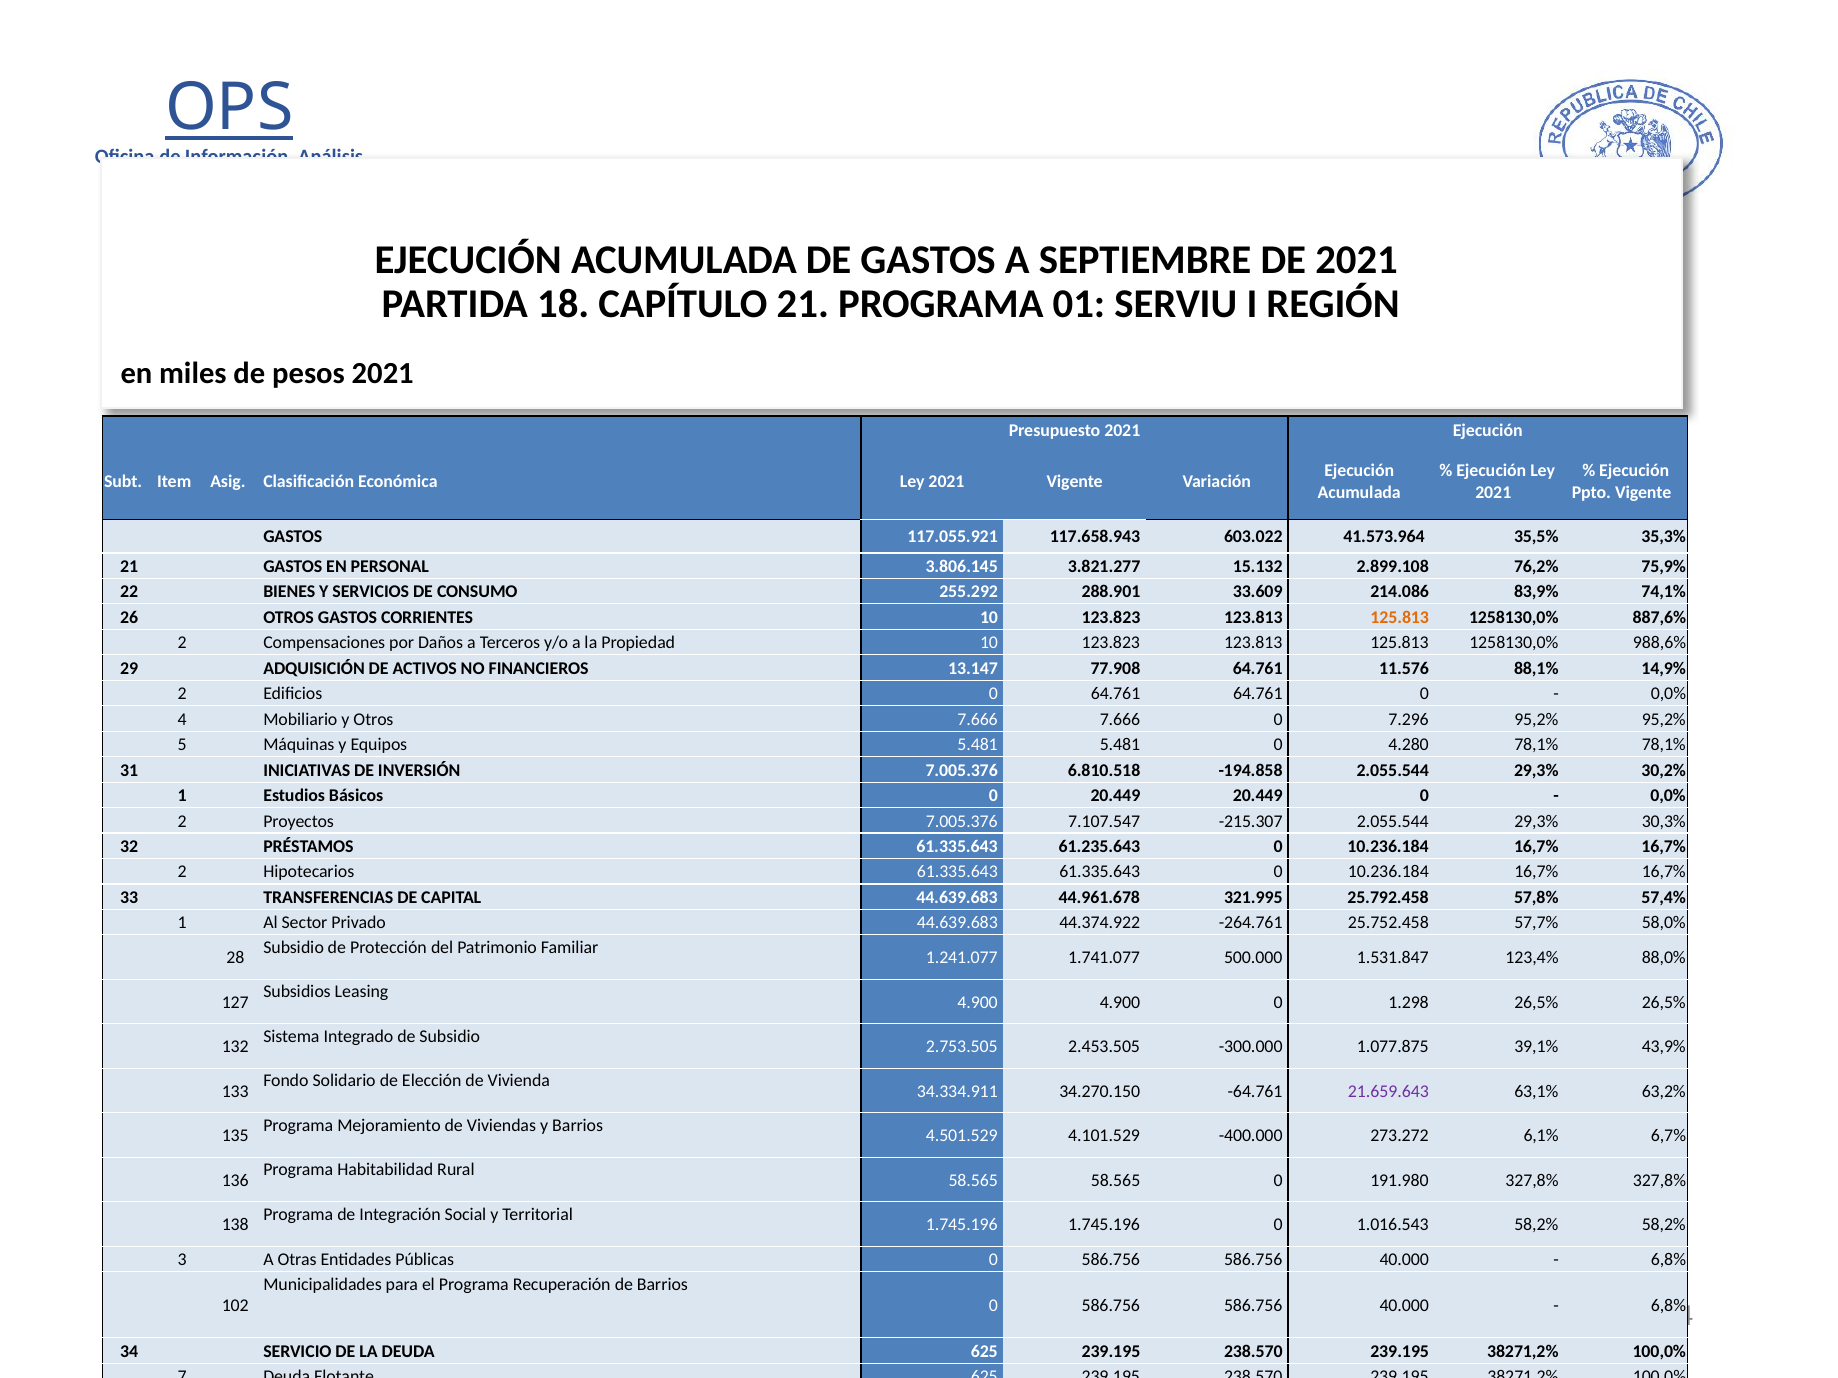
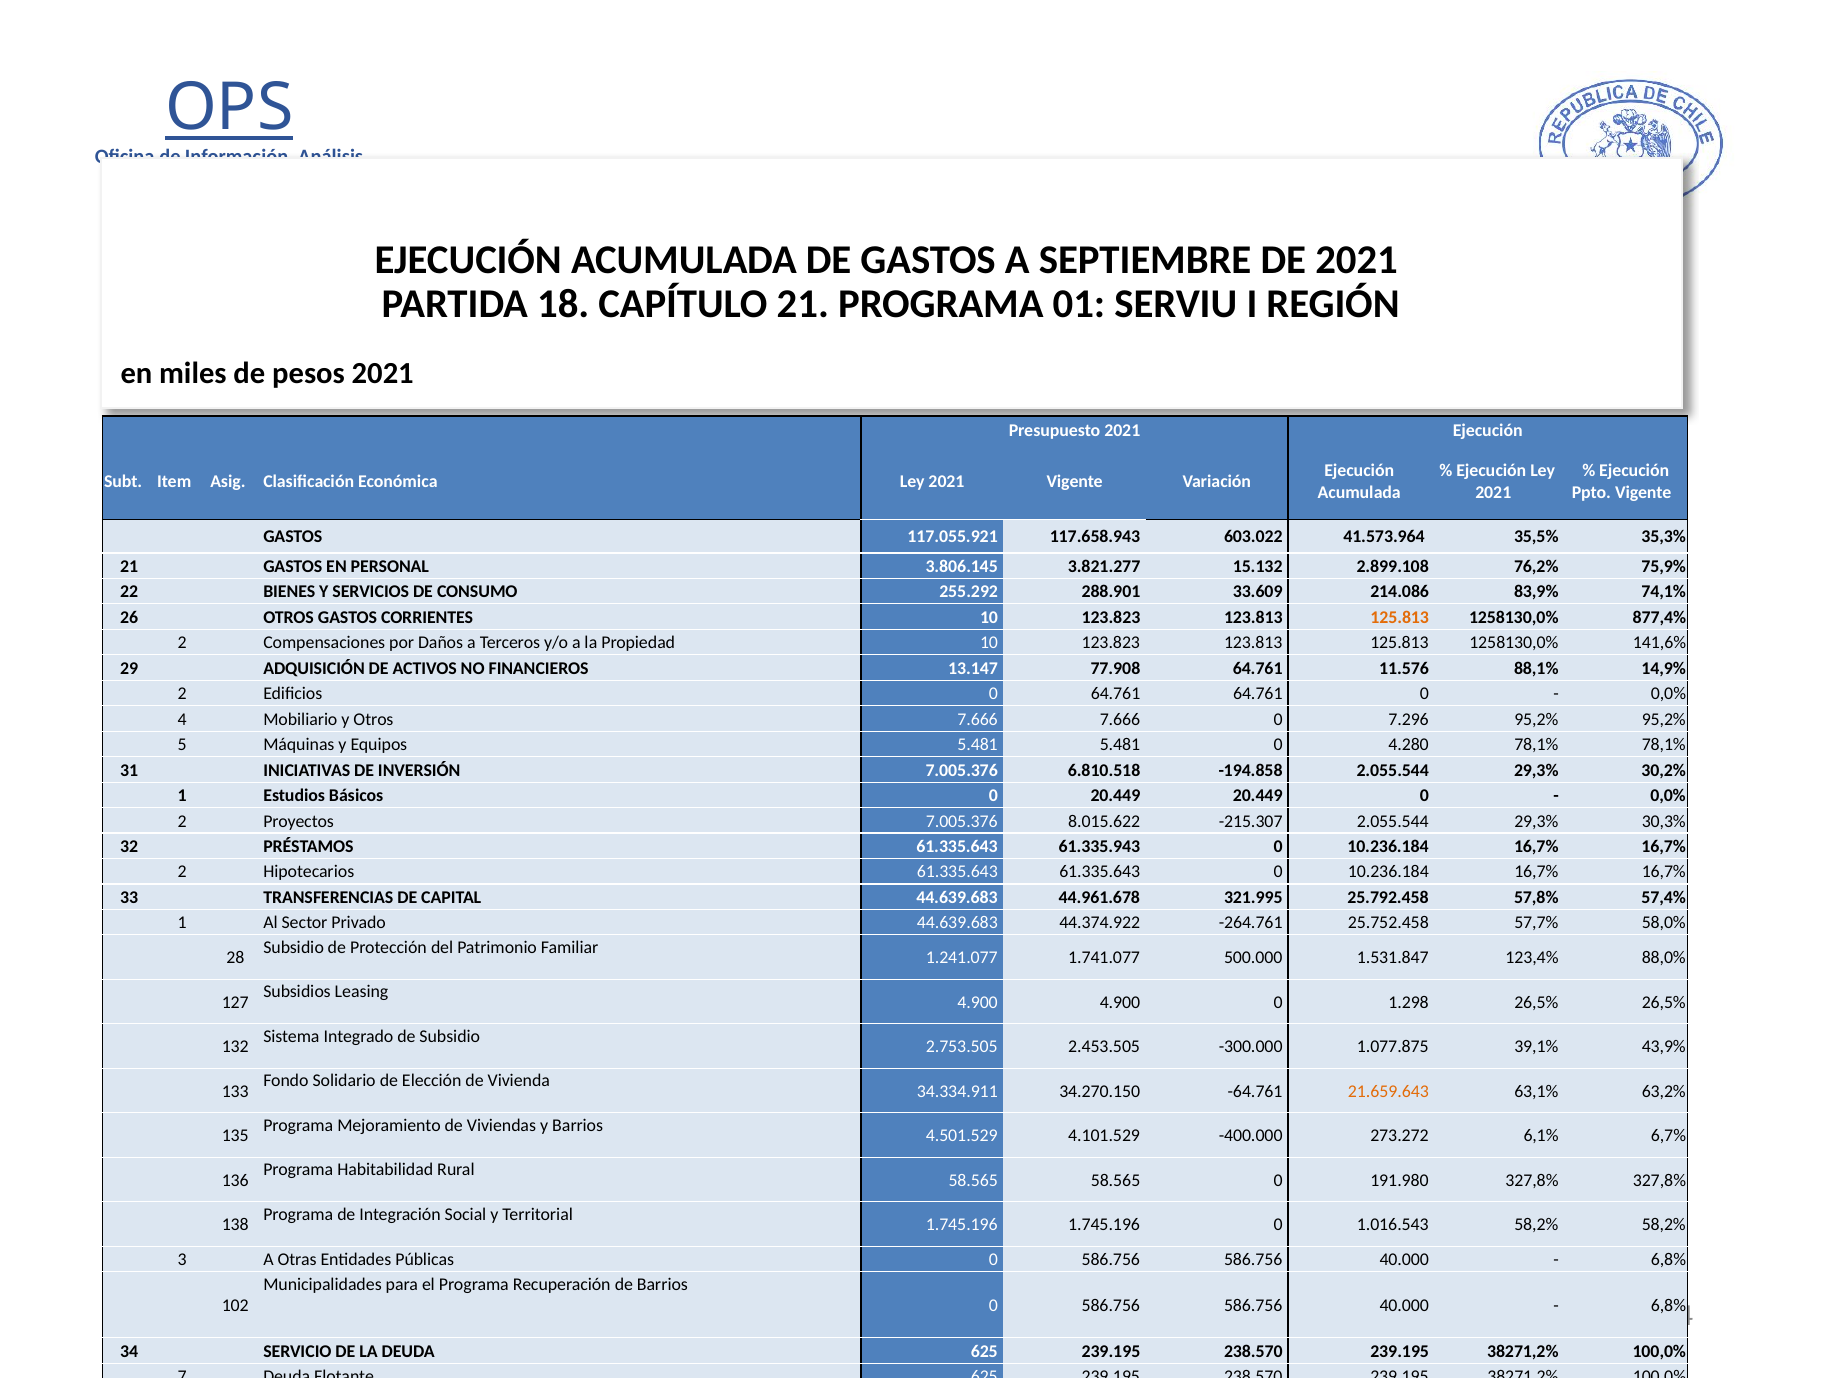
887,6%: 887,6% -> 877,4%
988,6%: 988,6% -> 141,6%
7.107.547: 7.107.547 -> 8.015.622
61.235.643: 61.235.643 -> 61.335.943
21.659.643 colour: purple -> orange
